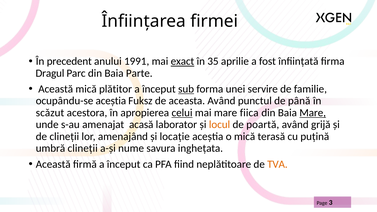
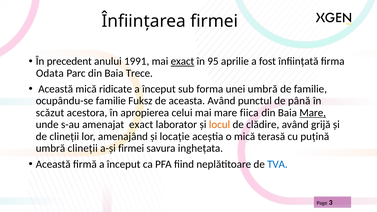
35: 35 -> 95
Dragul: Dragul -> Odata
Parte: Parte -> Trece
plătitor: plătitor -> ridicate
sub underline: present -> none
unei servire: servire -> umbră
ocupându-se aceștia: aceștia -> familie
celui underline: present -> none
amenajat acasă: acasă -> exact
poartă: poartă -> clădire
a-și nume: nume -> firmei
TVA colour: orange -> blue
